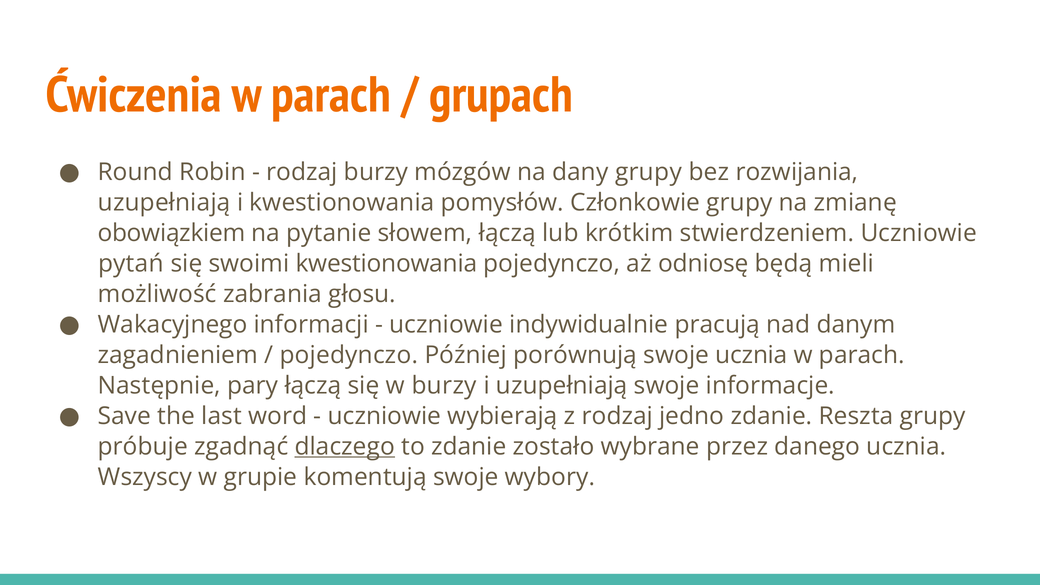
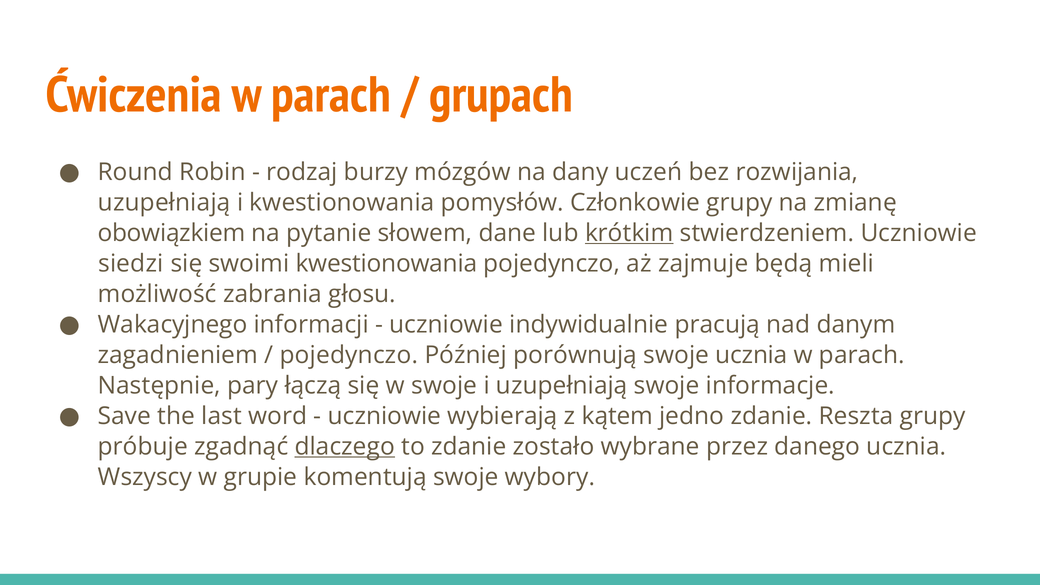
dany grupy: grupy -> uczeń
słowem łączą: łączą -> dane
krótkim underline: none -> present
pytań: pytań -> siedzi
odniosę: odniosę -> zajmuje
w burzy: burzy -> swoje
z rodzaj: rodzaj -> kątem
